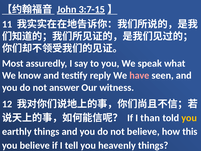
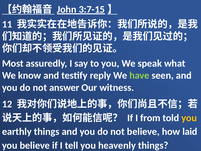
have colour: pink -> light green
than: than -> from
this: this -> laid
